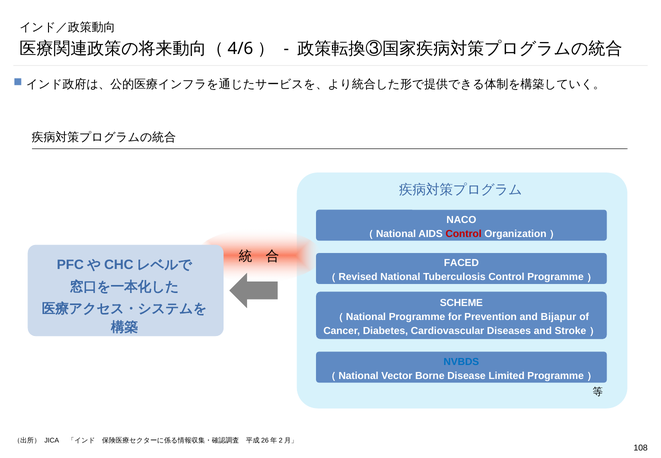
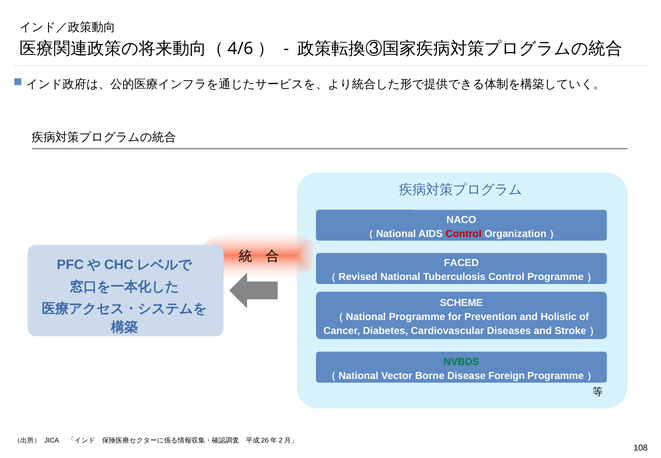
Bijapur: Bijapur -> Holistic
NVBDS colour: blue -> green
Limited: Limited -> Foreign
